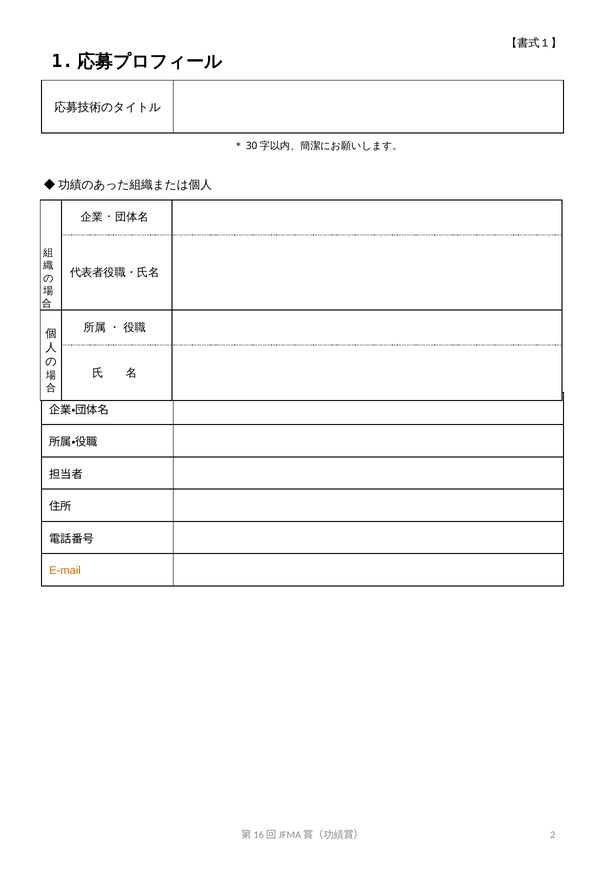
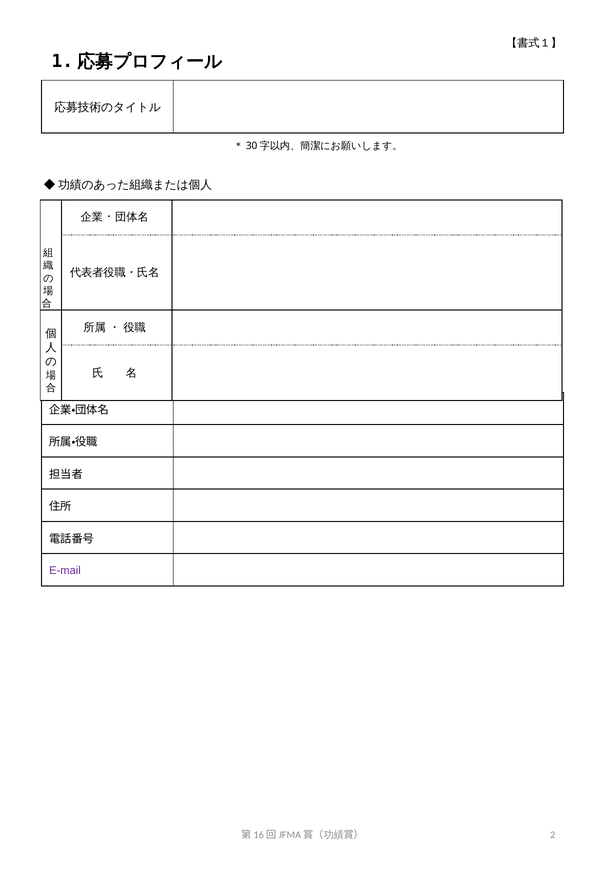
E-mail colour: orange -> purple
